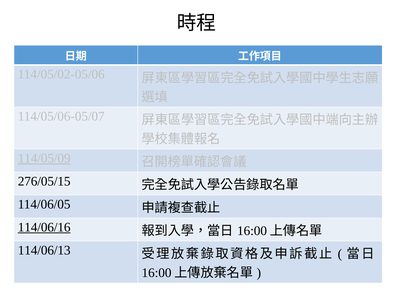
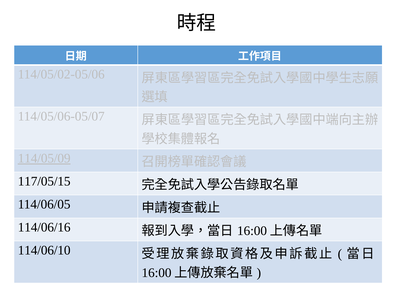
276/05/15: 276/05/15 -> 117/05/15
114/06/16 underline: present -> none
114/06/13: 114/06/13 -> 114/06/10
